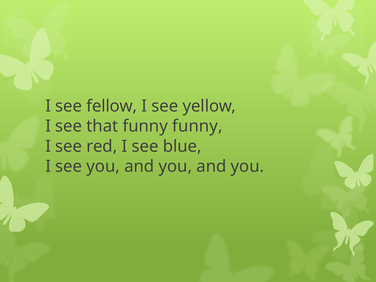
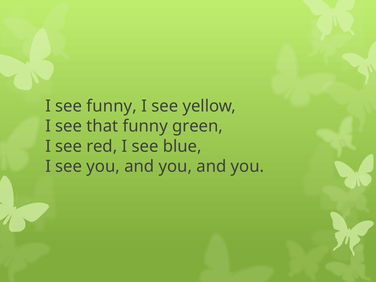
see fellow: fellow -> funny
funny funny: funny -> green
